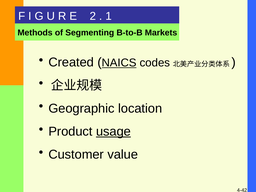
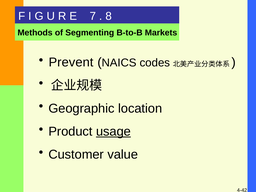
2: 2 -> 7
1: 1 -> 8
Created: Created -> Prevent
NAICS underline: present -> none
